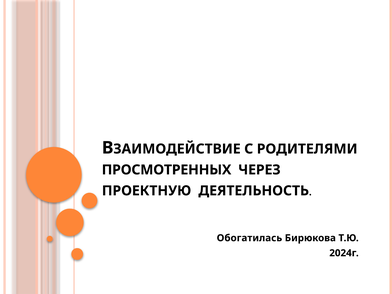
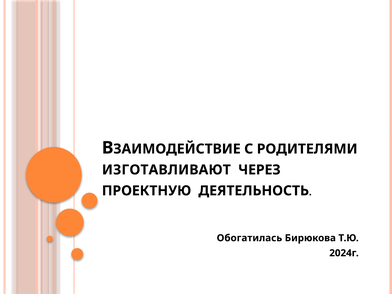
ПРОСМОТРЕННЫХ: ПРОСМОТРЕННЫХ -> ИЗГОТАВЛИВАЮТ
